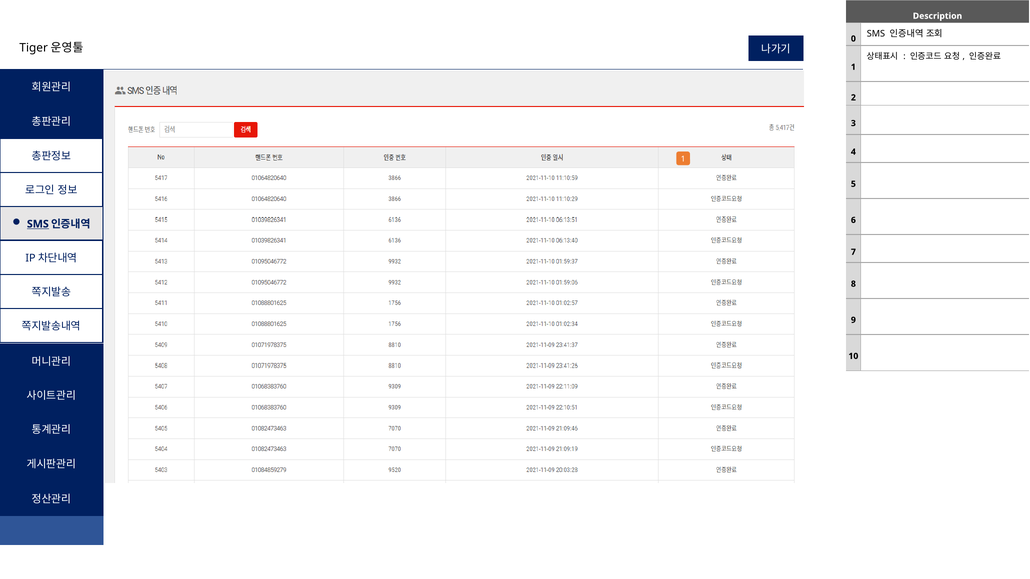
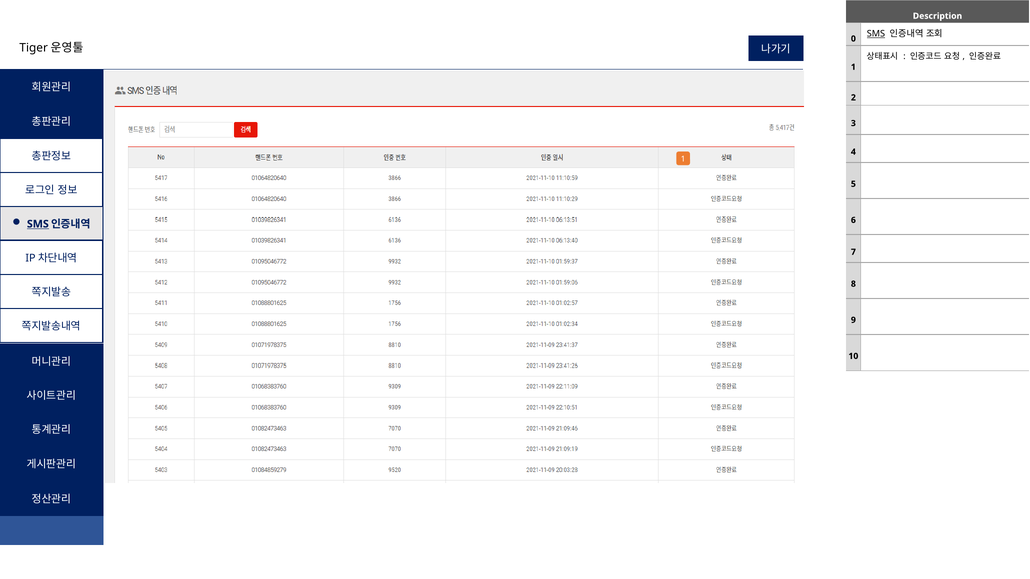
SMS at (876, 34) underline: none -> present
